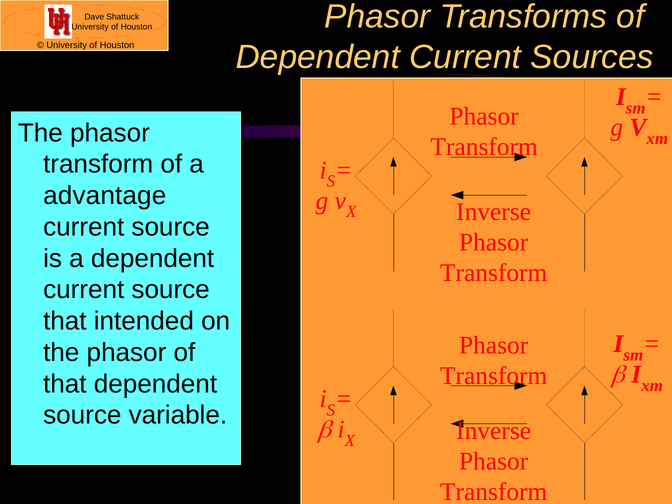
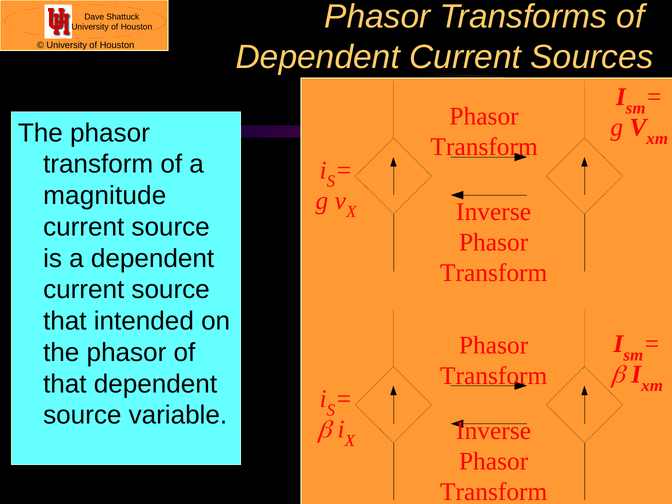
advantage: advantage -> magnitude
